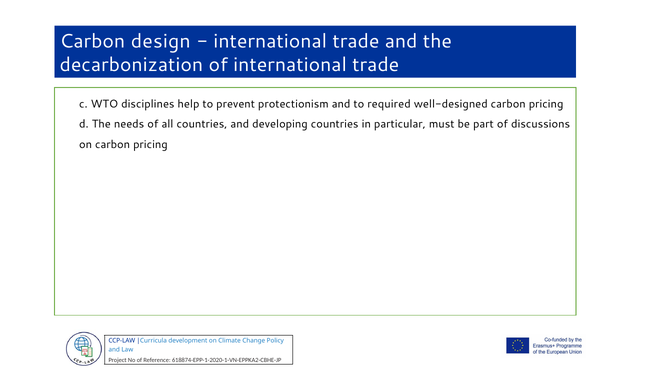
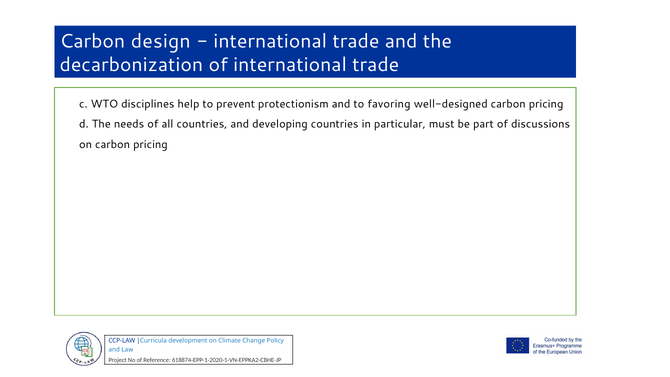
required: required -> favoring
